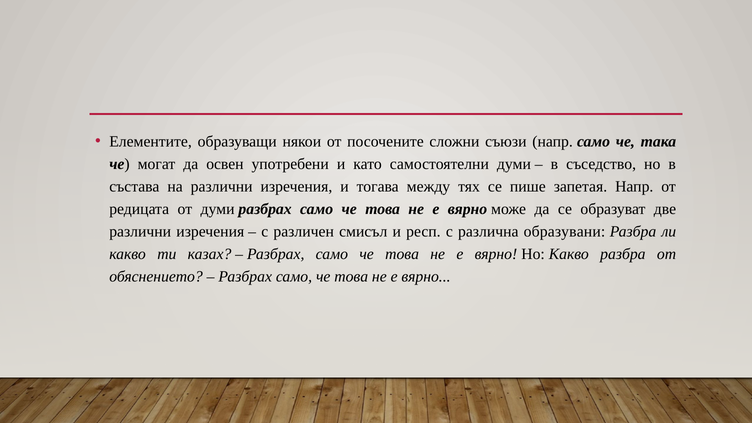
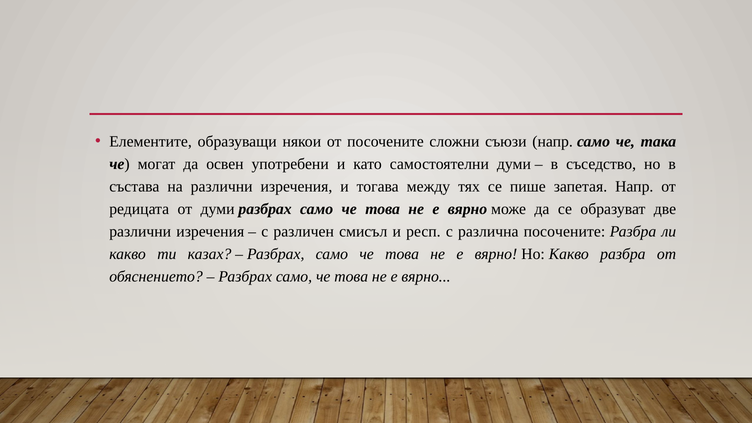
различна образувани: образувани -> посочените
